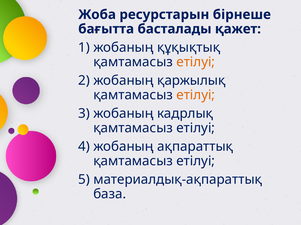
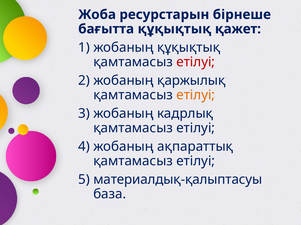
бағытта басталады: басталады -> құқықтық
етілуі at (196, 62) colour: orange -> red
материалдық-ақпараттық: материалдық-ақпараттық -> материалдық-қалыптасуы
